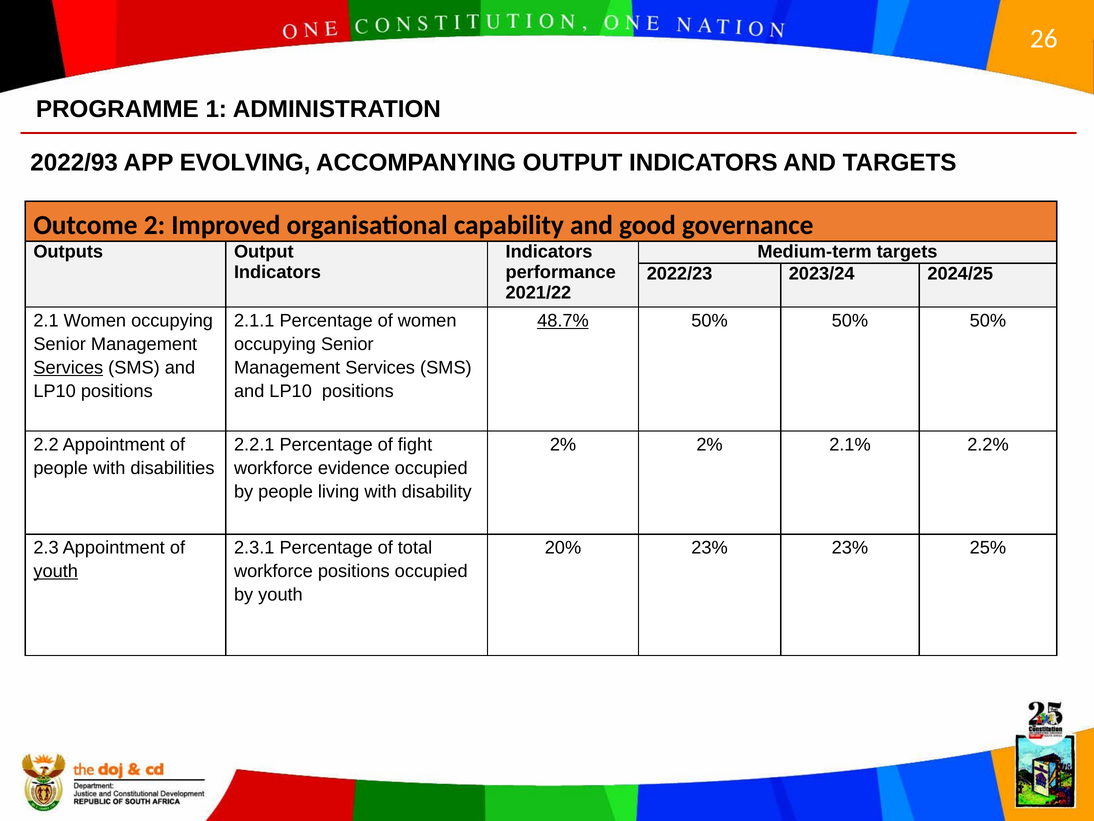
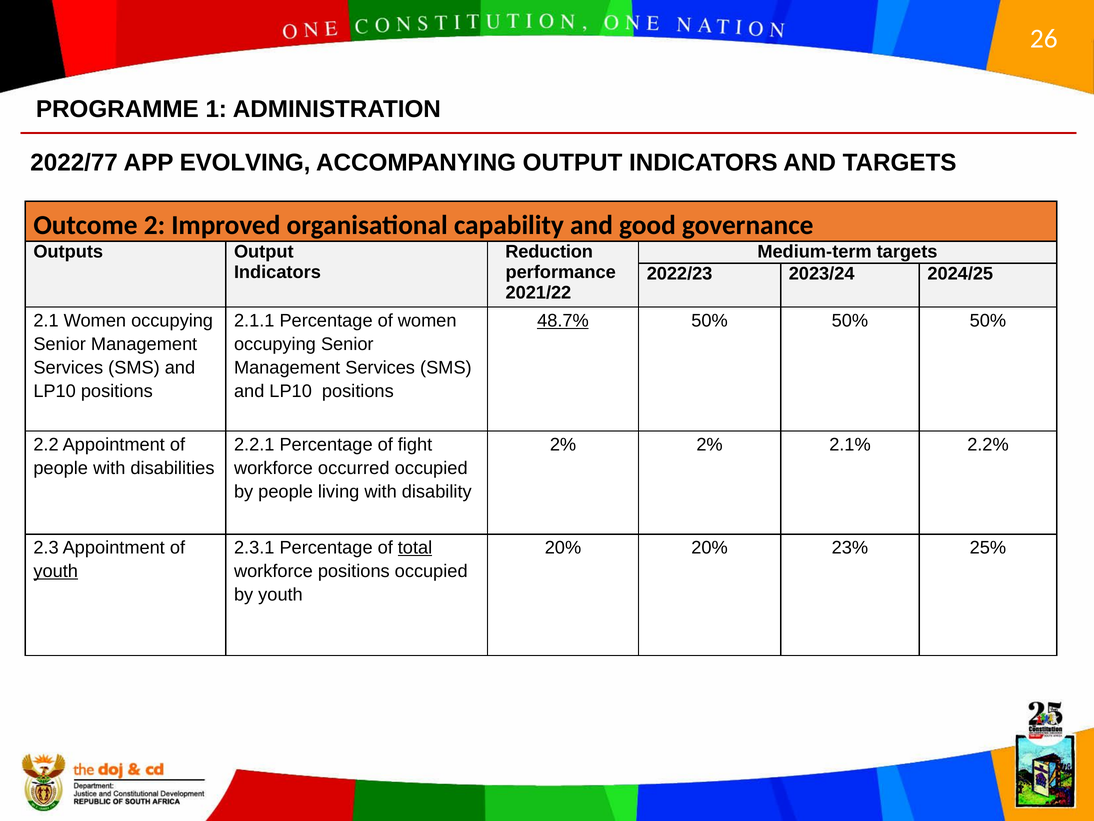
2022/93: 2022/93 -> 2022/77
Indicators at (549, 252): Indicators -> Reduction
Services at (68, 367) underline: present -> none
evidence: evidence -> occurred
total underline: none -> present
20% 23%: 23% -> 20%
